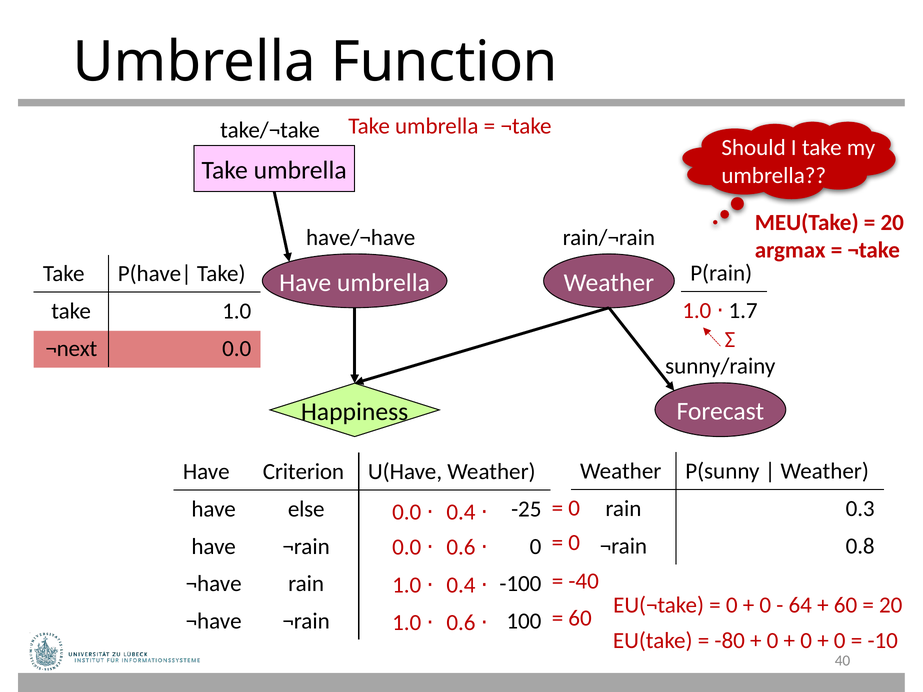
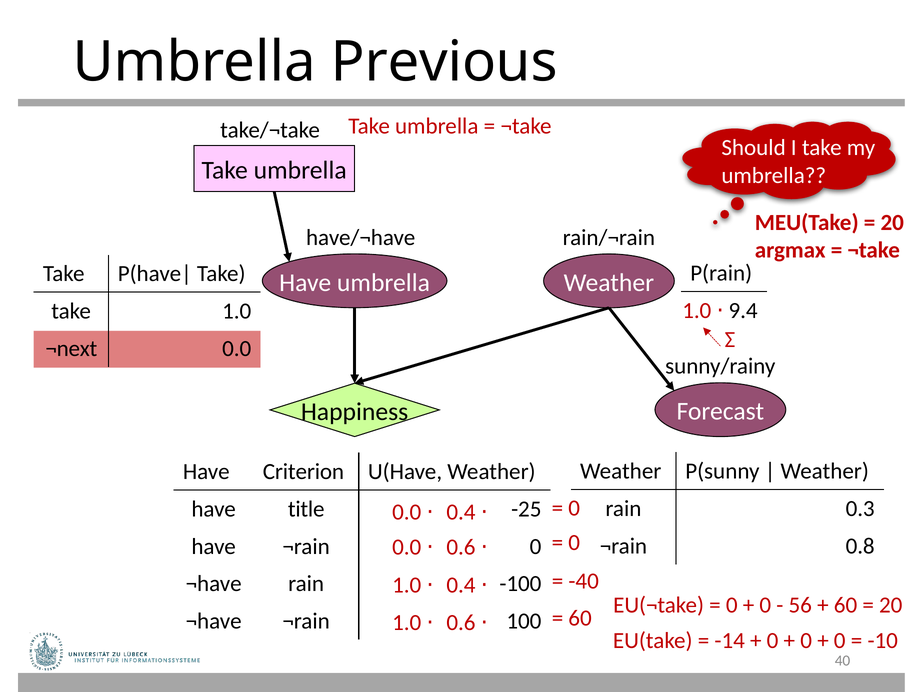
Function: Function -> Previous
1.7: 1.7 -> 9.4
else: else -> title
64: 64 -> 56
-80: -80 -> -14
